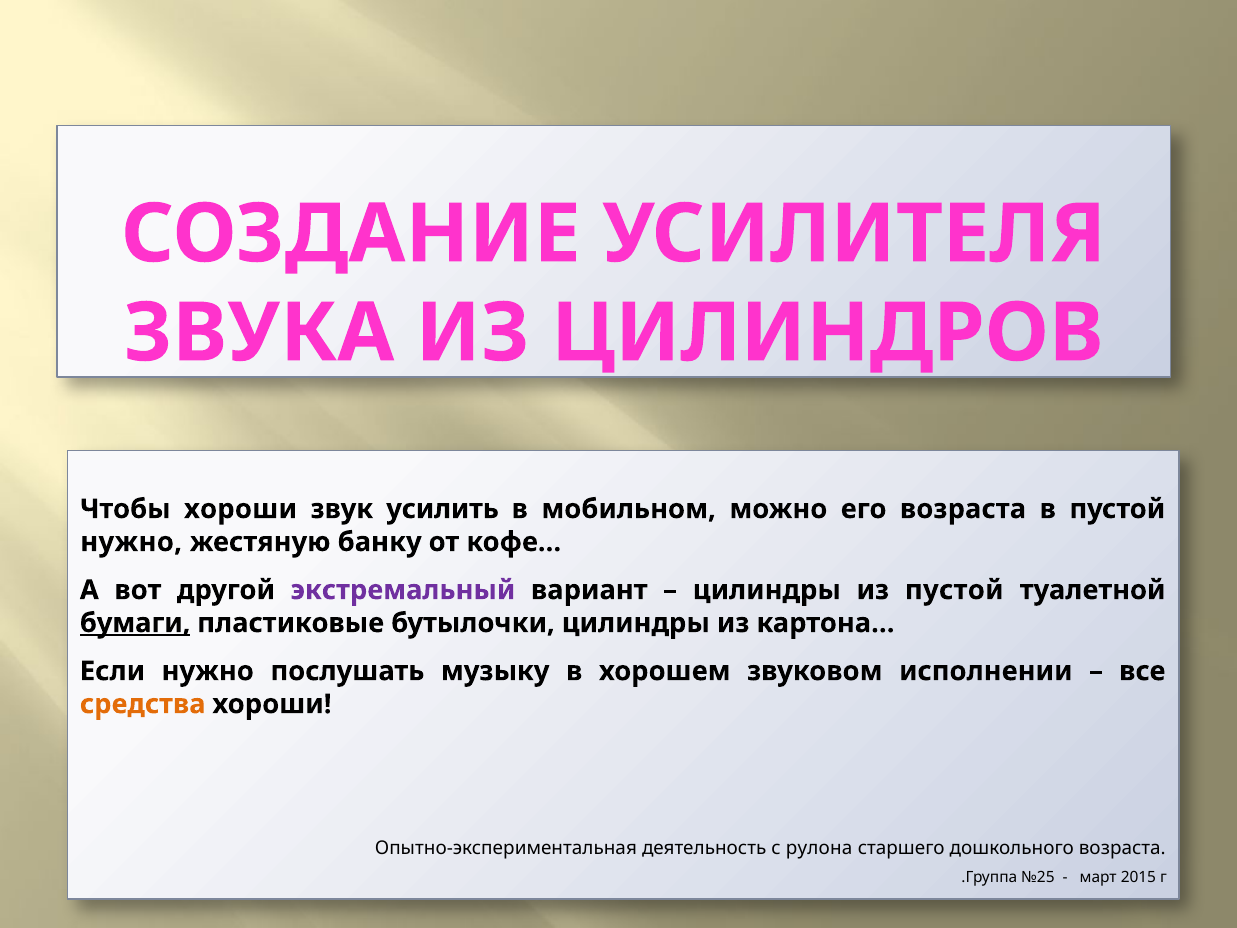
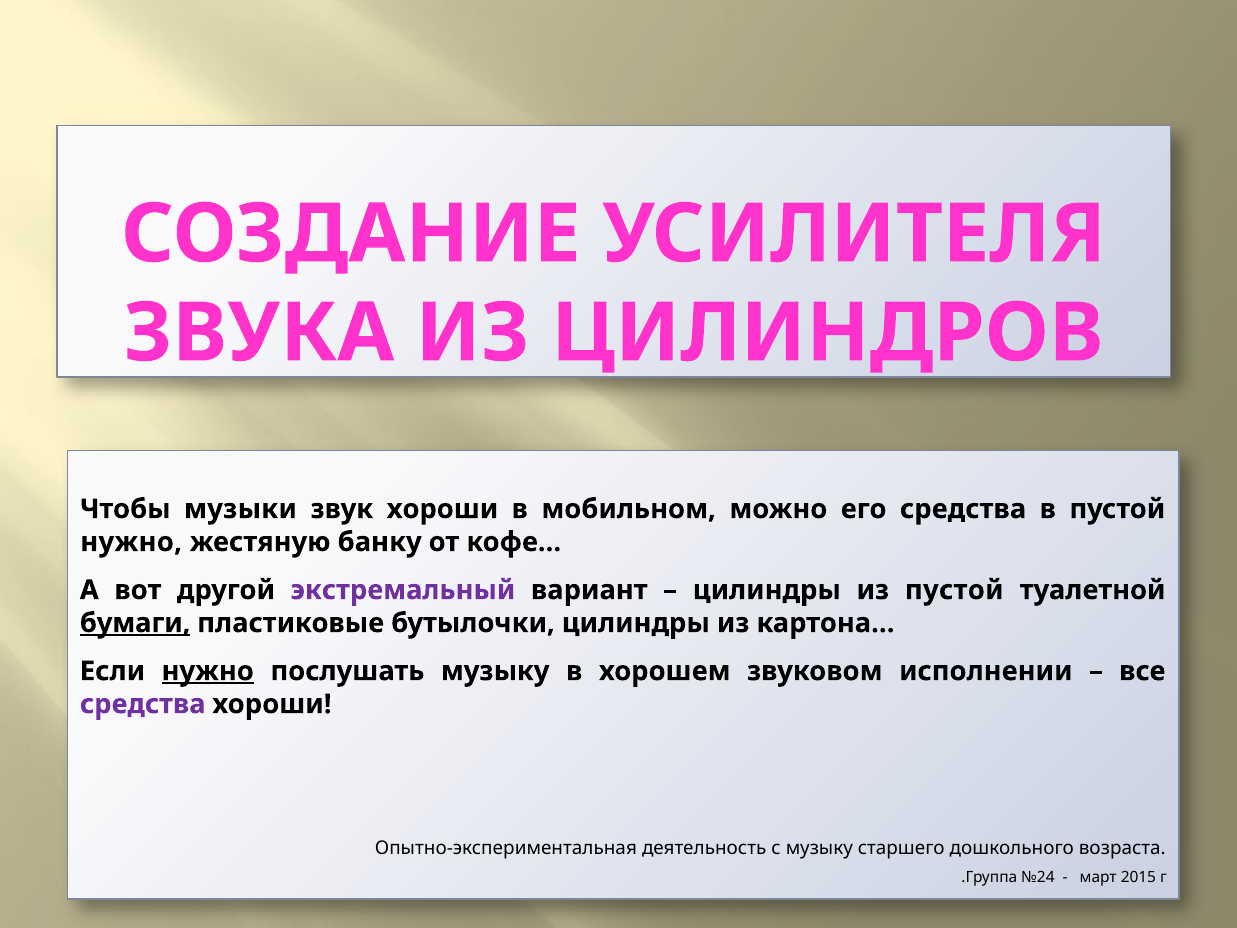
Чтобы хороши: хороши -> музыки
звук усилить: усилить -> хороши
его возраста: возраста -> средства
нужно at (208, 671) underline: none -> present
средства at (143, 704) colour: orange -> purple
с рулона: рулона -> музыку
№25: №25 -> №24
